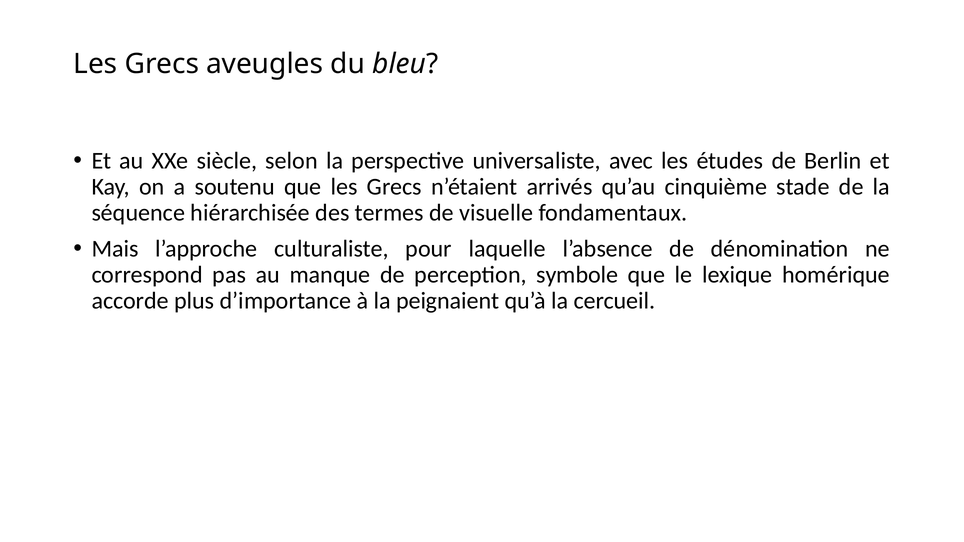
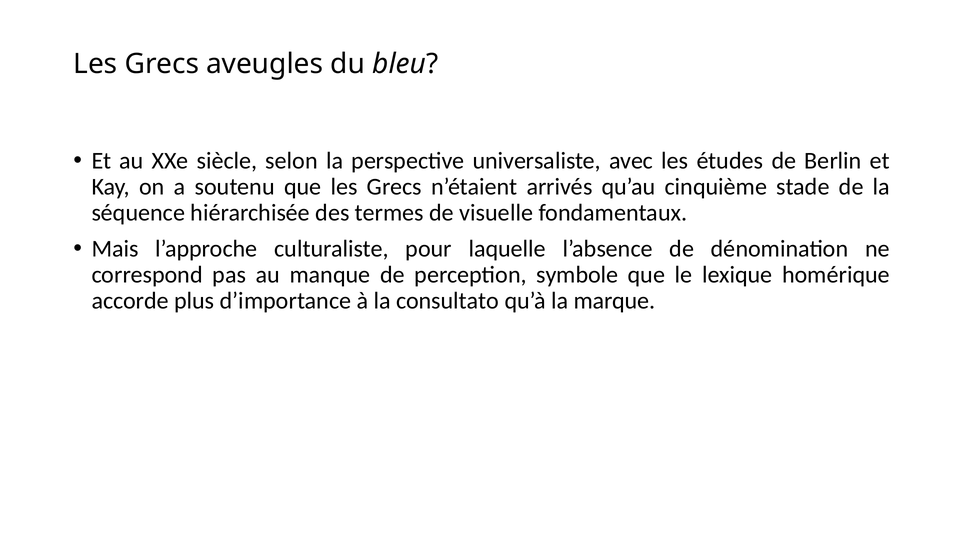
peignaient: peignaient -> consultato
cercueil: cercueil -> marque
